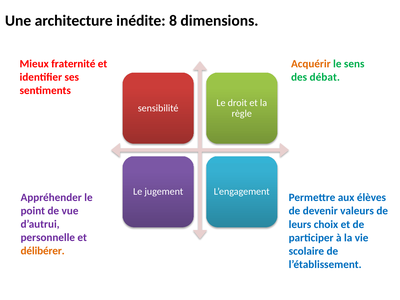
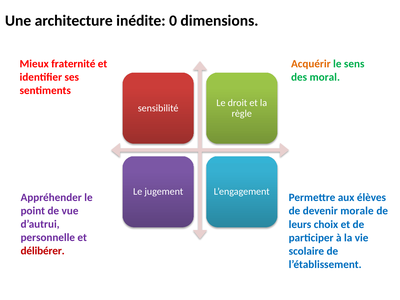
8: 8 -> 0
débat: débat -> moral
valeurs: valeurs -> morale
délibérer colour: orange -> red
